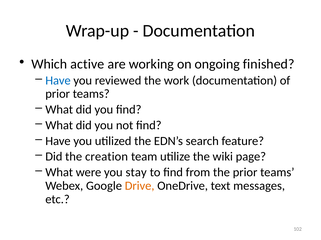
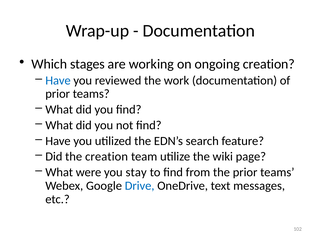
active: active -> stages
ongoing finished: finished -> creation
Drive colour: orange -> blue
